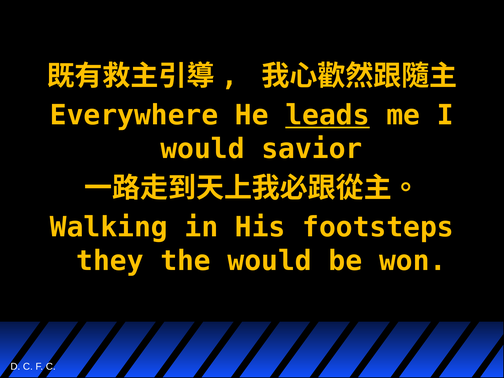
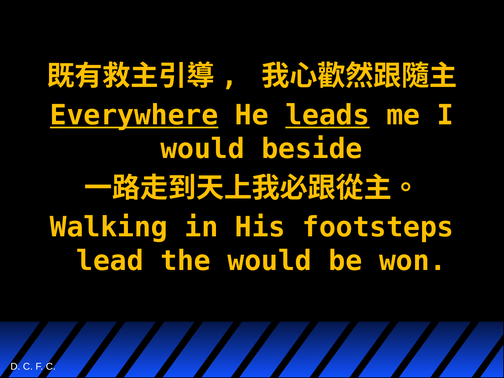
Everywhere underline: none -> present
savior: savior -> beside
they: they -> lead
